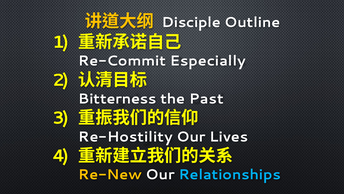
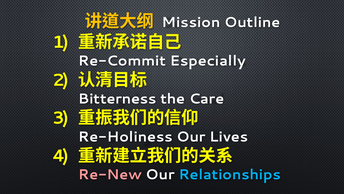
Disciple: Disciple -> Mission
Past: Past -> Care
Re-Hostility: Re-Hostility -> Re-Holiness
Re-New colour: yellow -> pink
